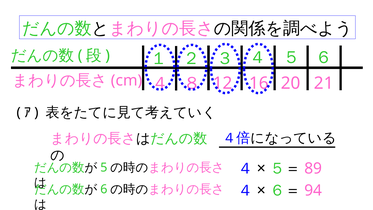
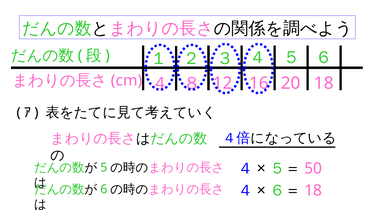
20 21: 21 -> 18
89: 89 -> 50
94 at (313, 190): 94 -> 18
